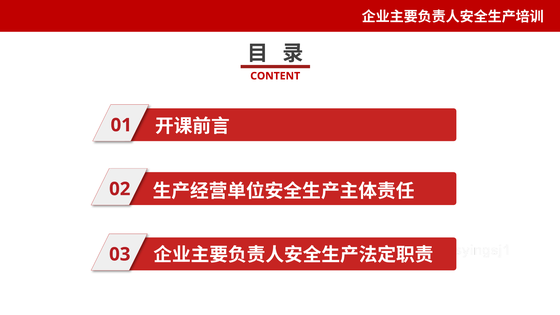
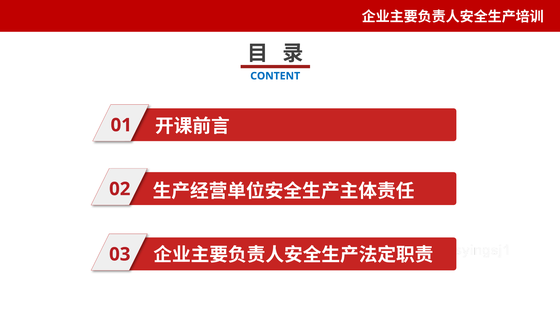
CONTENT colour: red -> blue
